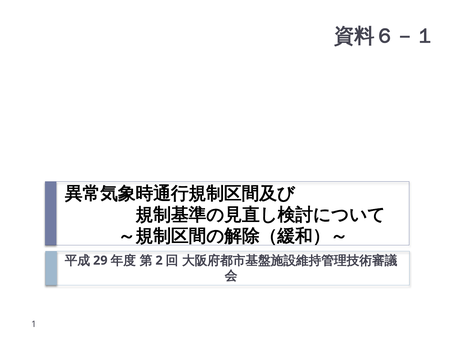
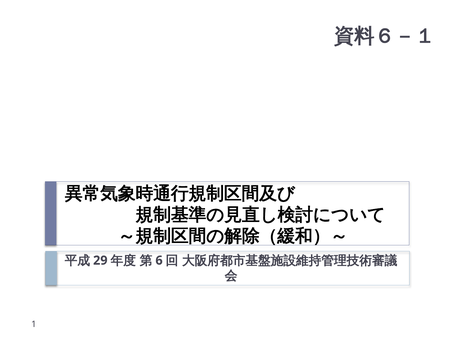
2: 2 -> 6
